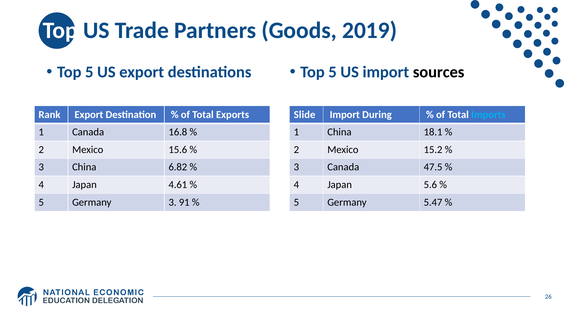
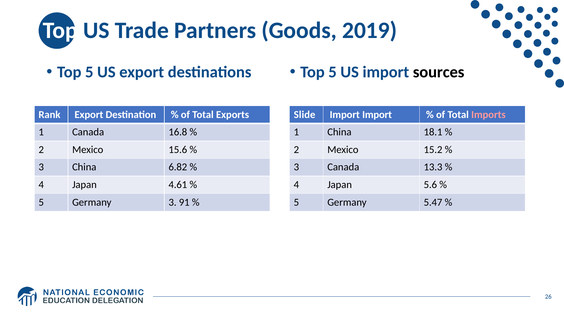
Import During: During -> Import
Imports colour: light blue -> pink
47.5: 47.5 -> 13.3
